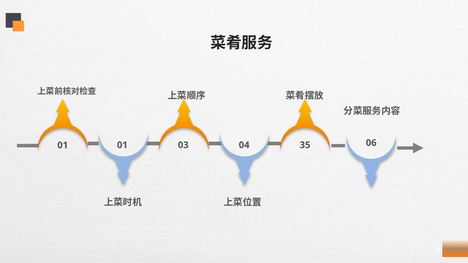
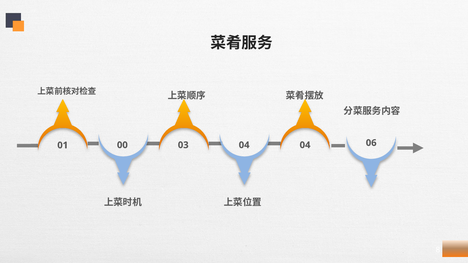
01 01: 01 -> 00
04 35: 35 -> 04
